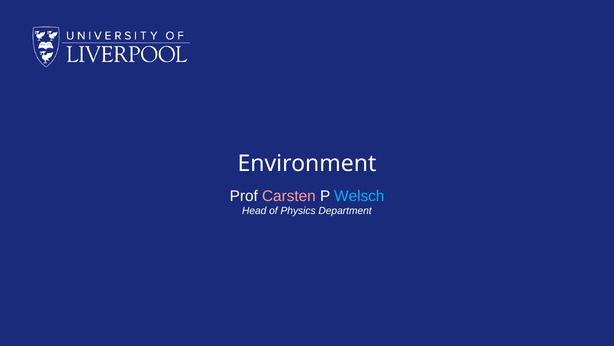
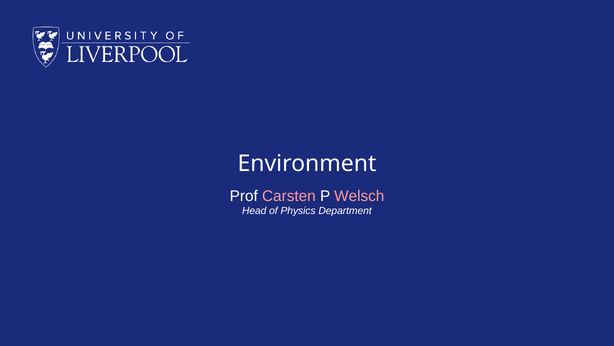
Welsch at (359, 196) colour: light blue -> pink
